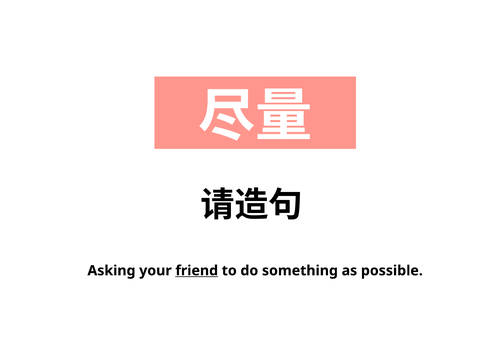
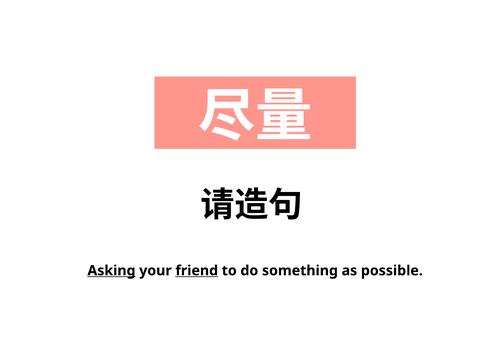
Asking underline: none -> present
